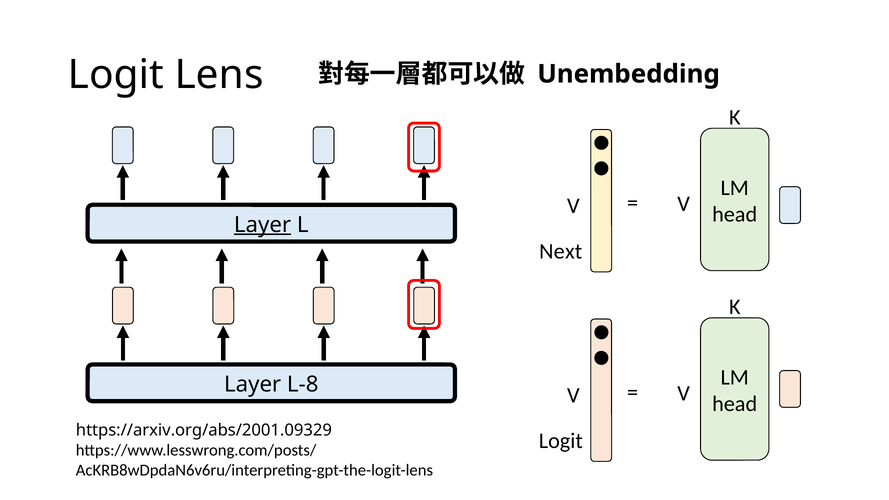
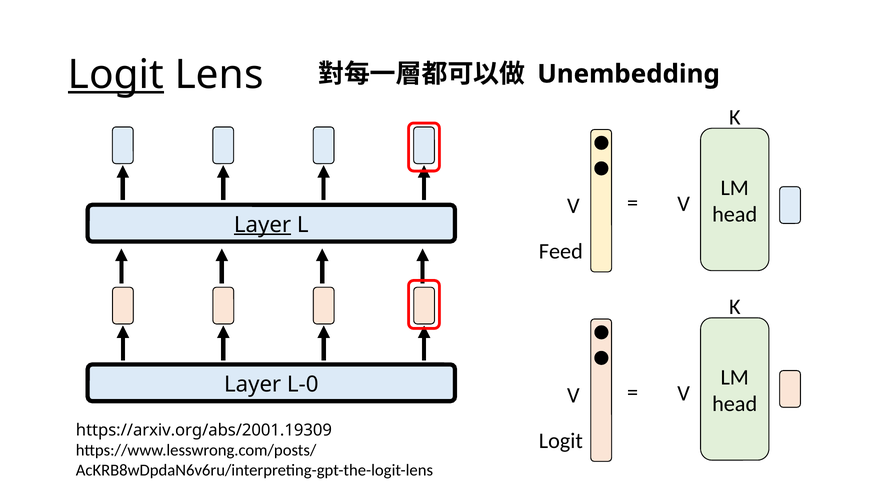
Logit at (116, 75) underline: none -> present
Next: Next -> Feed
L-8: L-8 -> L-0
https://arxiv.org/abs/2001.09329: https://arxiv.org/abs/2001.09329 -> https://arxiv.org/abs/2001.19309
